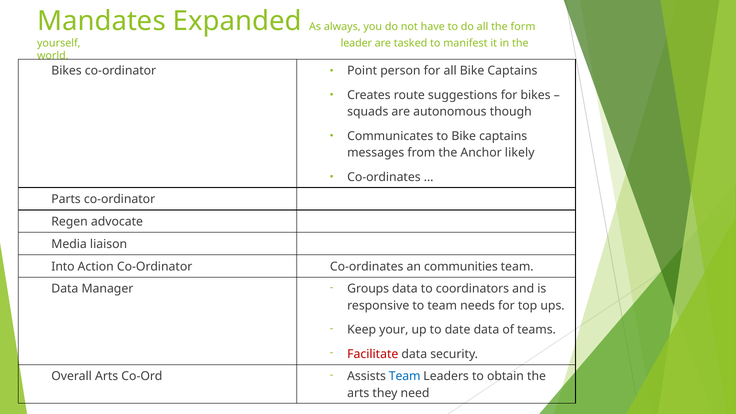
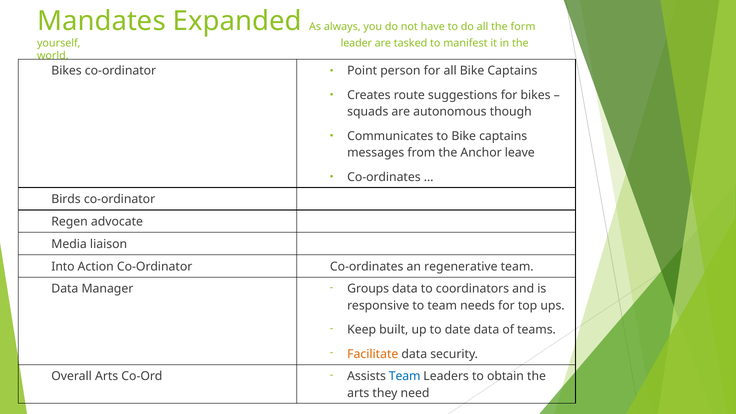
likely: likely -> leave
Parts: Parts -> Birds
communities: communities -> regenerative
your: your -> built
Facilitate colour: red -> orange
